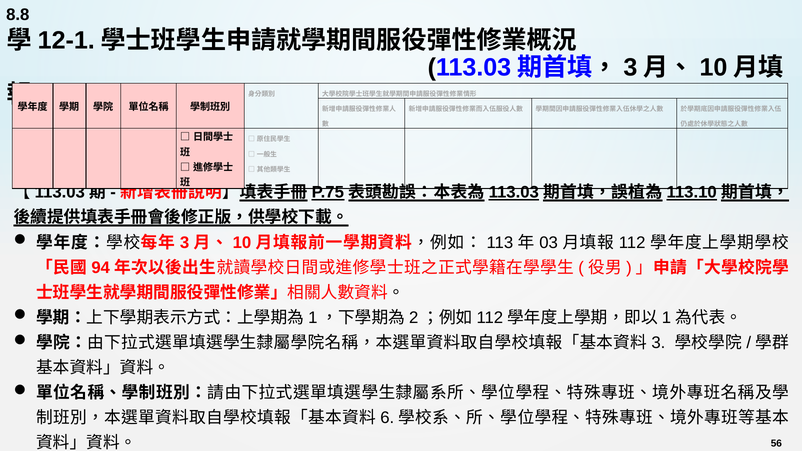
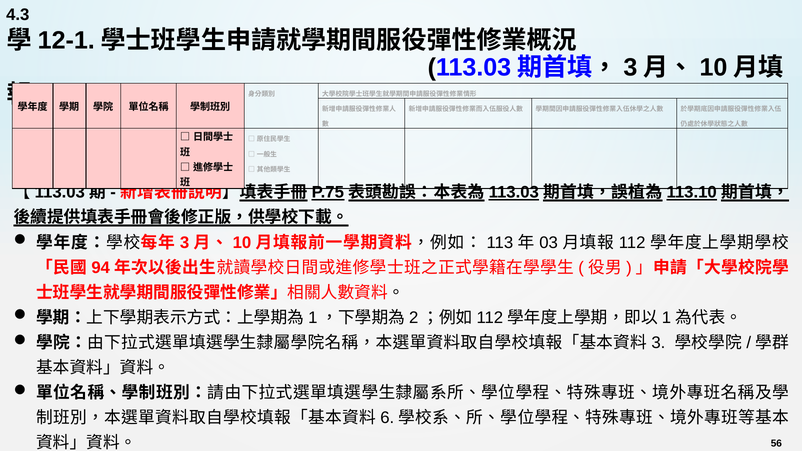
8.8: 8.8 -> 4.3
